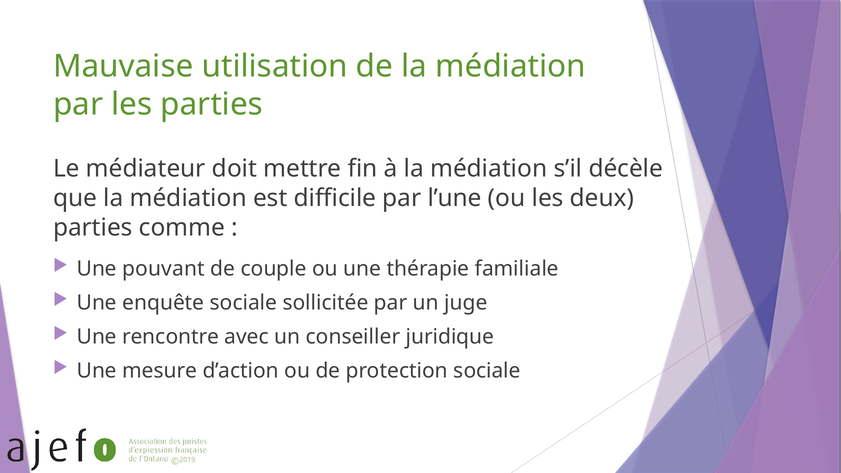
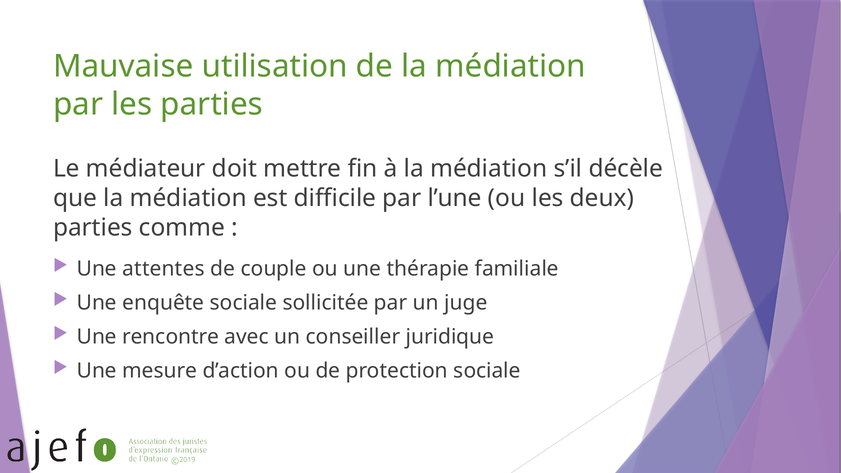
pouvant: pouvant -> attentes
